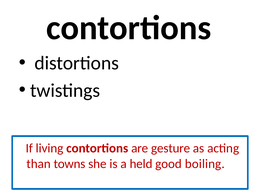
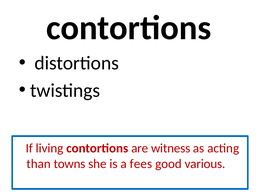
gesture: gesture -> witness
held: held -> fees
boiling: boiling -> various
